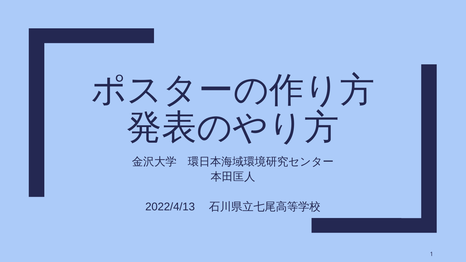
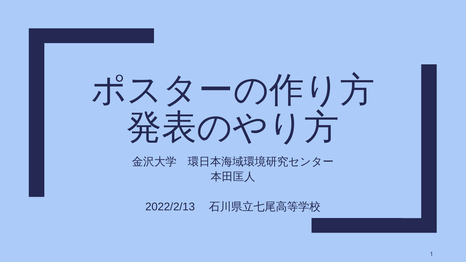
2022/4/13: 2022/4/13 -> 2022/2/13
